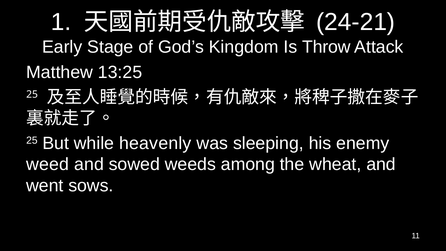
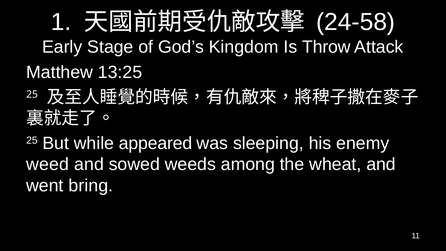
24-21: 24-21 -> 24-58
heavenly: heavenly -> appeared
sows: sows -> bring
